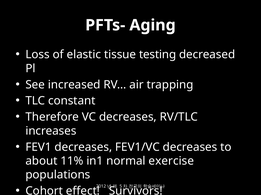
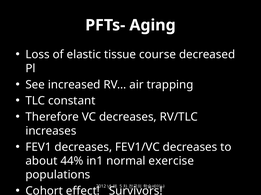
testing: testing -> course
11%: 11% -> 44%
